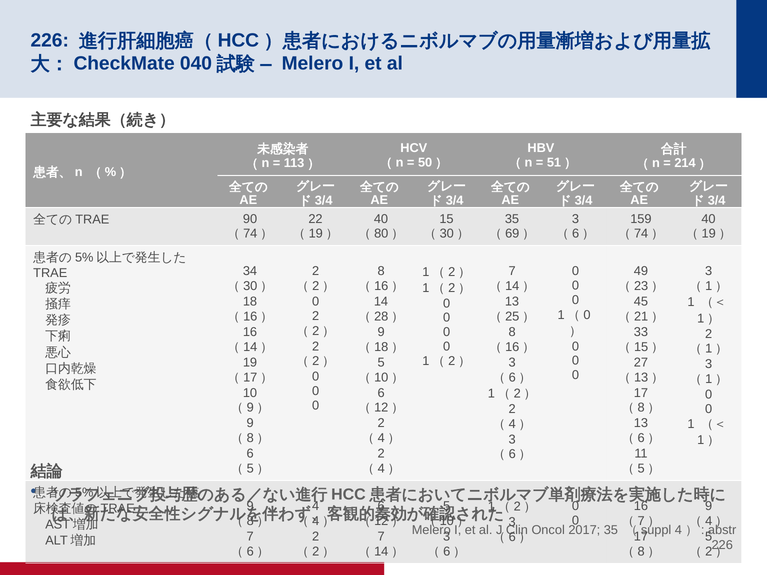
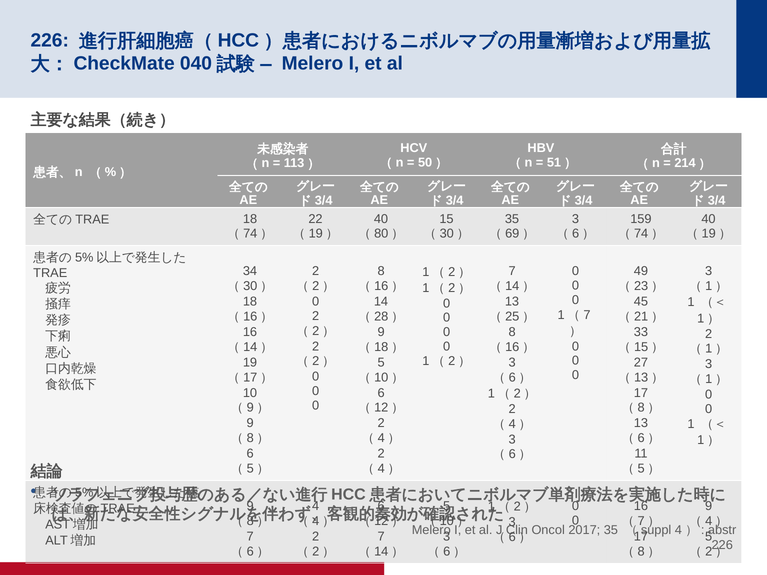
90 at (250, 219): 90 -> 18
0 at (587, 315): 0 -> 7
